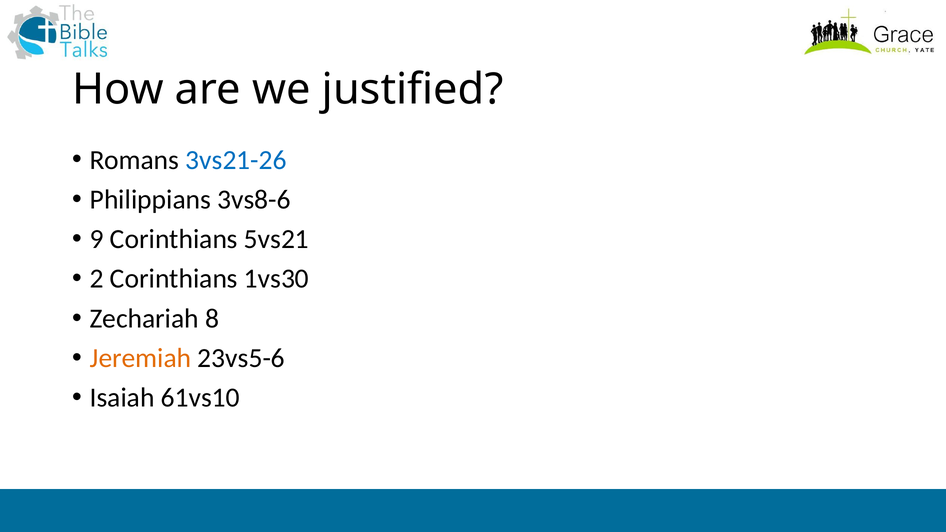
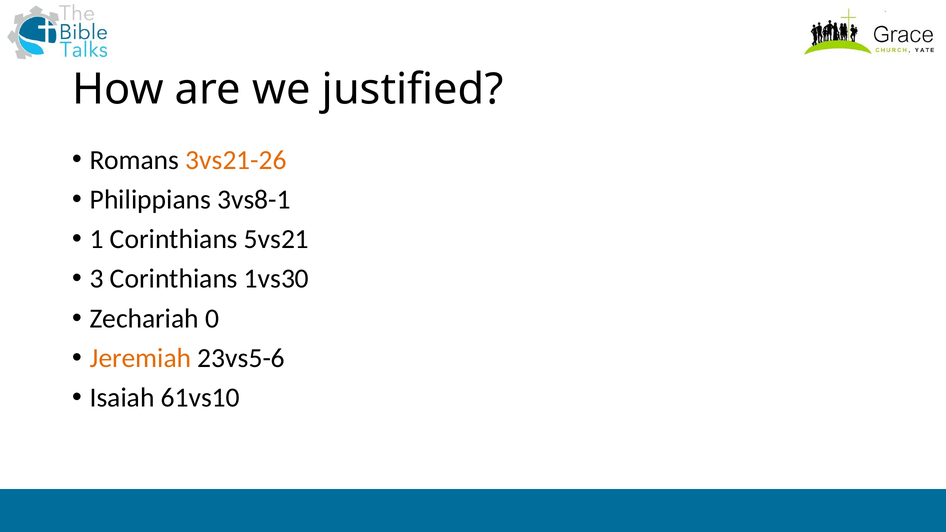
3vs21-26 colour: blue -> orange
3vs8-6: 3vs8-6 -> 3vs8-1
9: 9 -> 1
2: 2 -> 3
8: 8 -> 0
